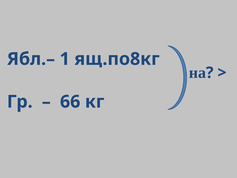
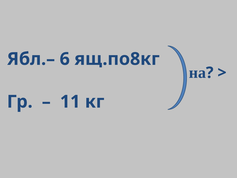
1: 1 -> 6
66: 66 -> 11
